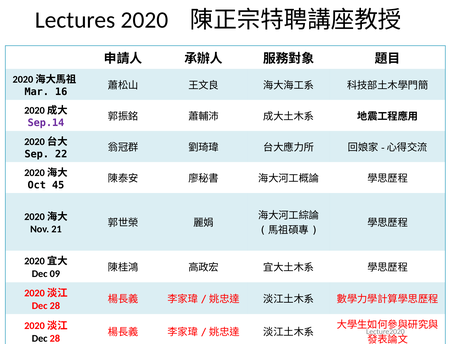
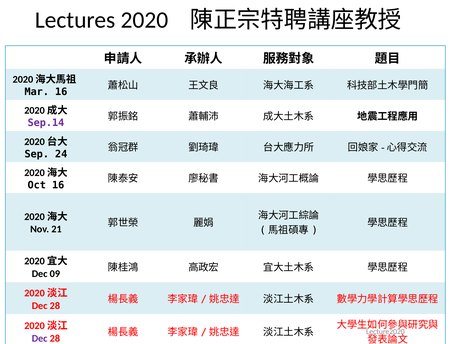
22: 22 -> 24
Oct 45: 45 -> 16
Dec at (40, 338) colour: black -> purple
